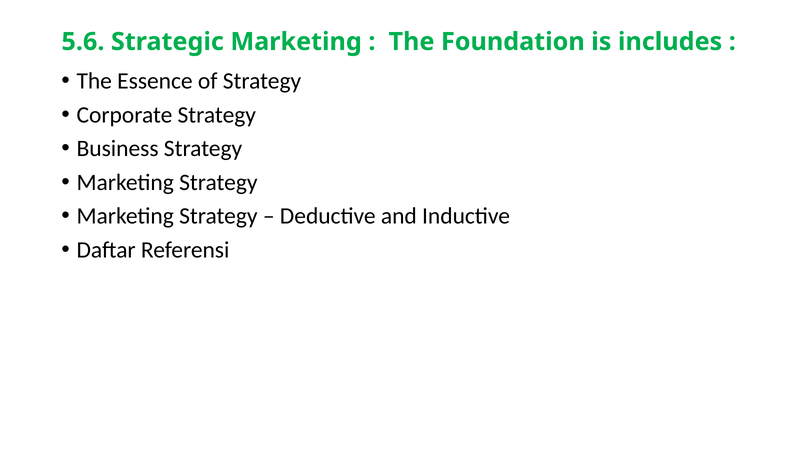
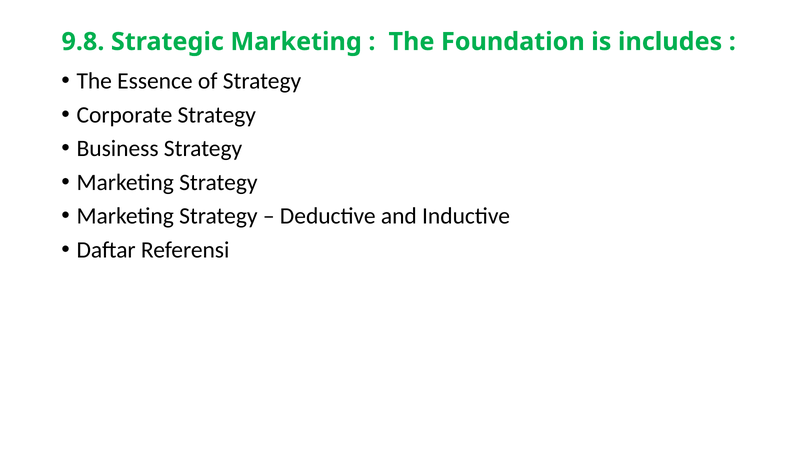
5.6: 5.6 -> 9.8
